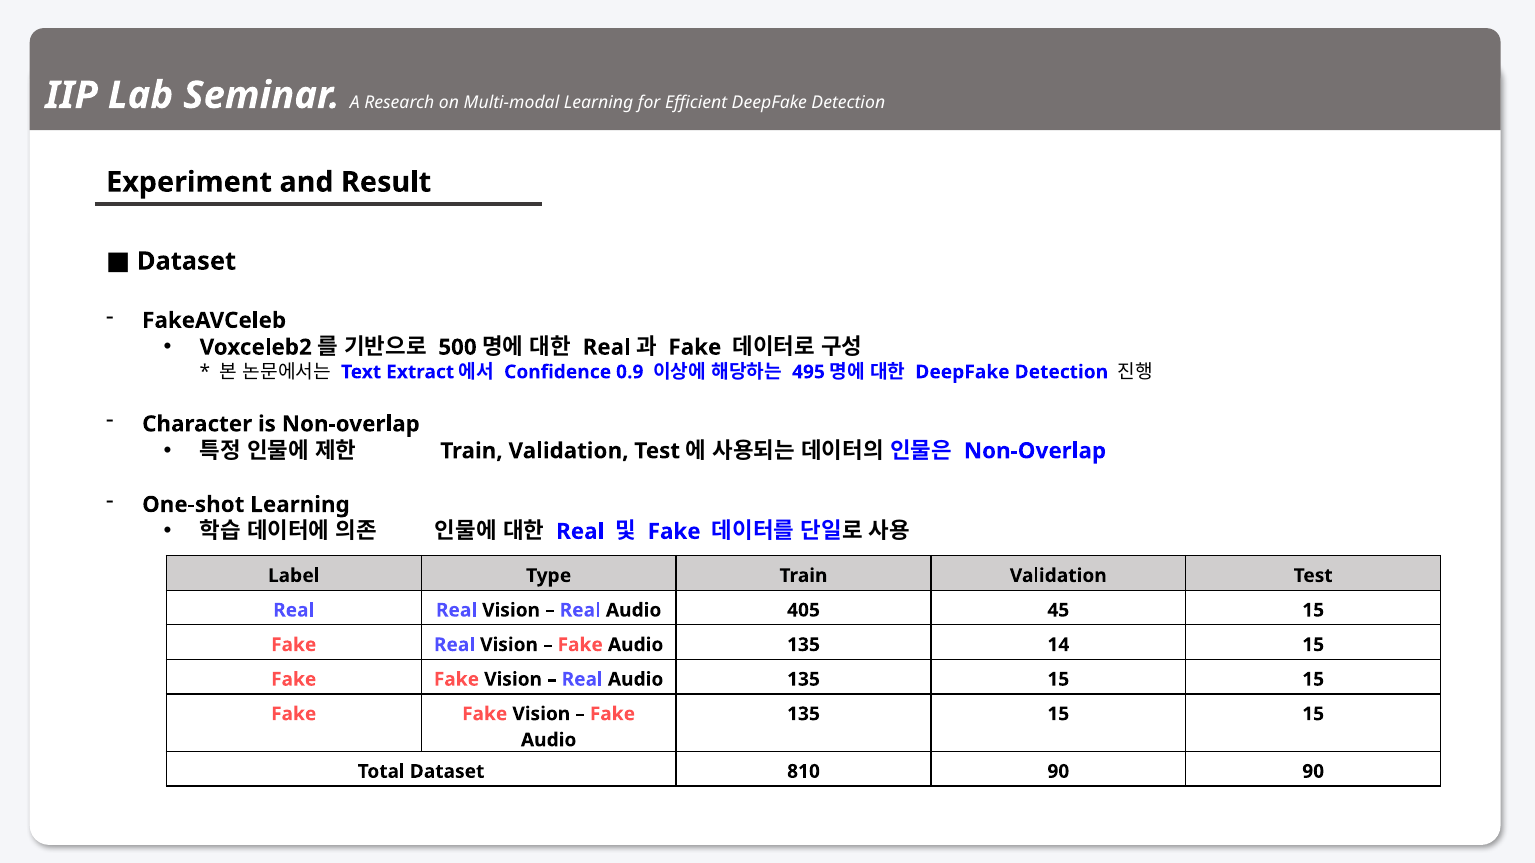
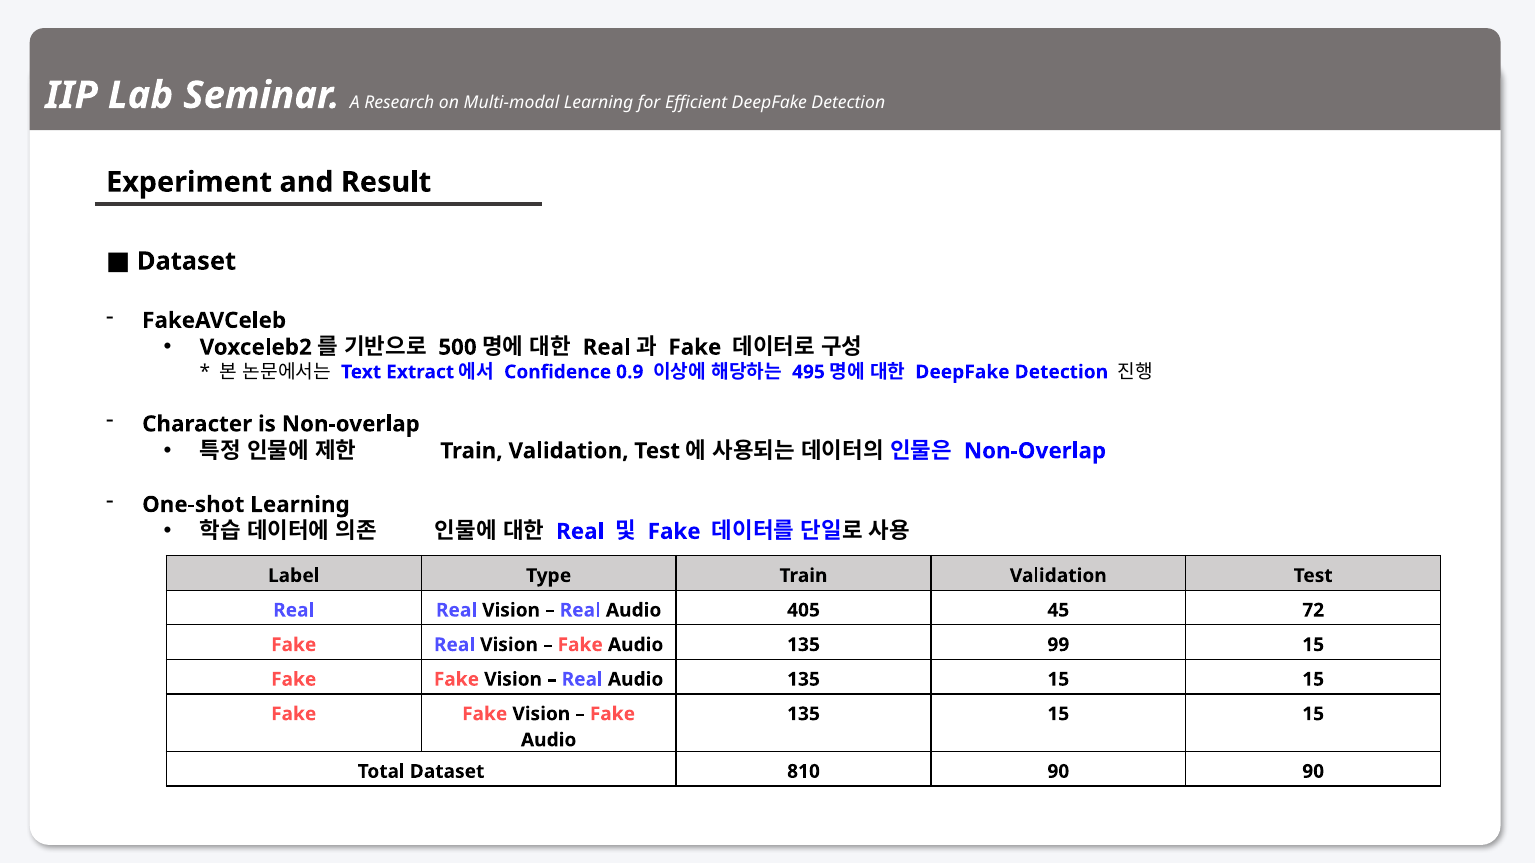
45 15: 15 -> 72
135 14: 14 -> 99
